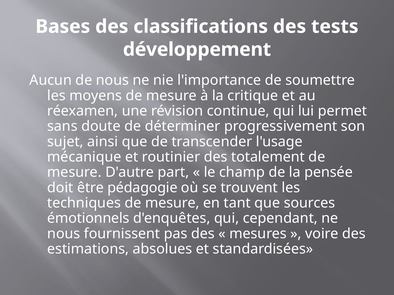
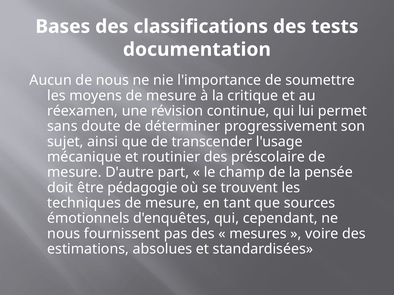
développement: développement -> documentation
totalement: totalement -> préscolaire
